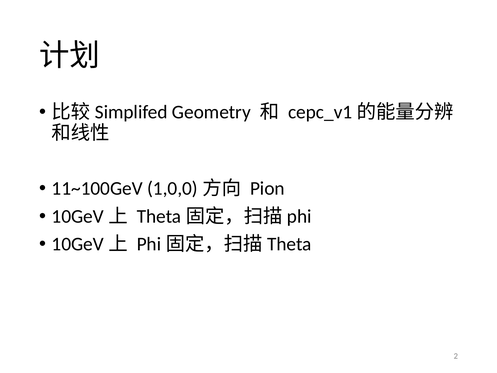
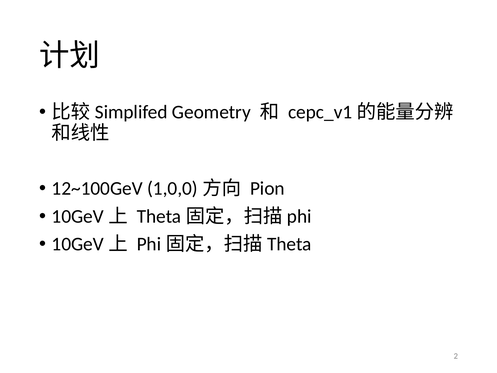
11~100GeV: 11~100GeV -> 12~100GeV
